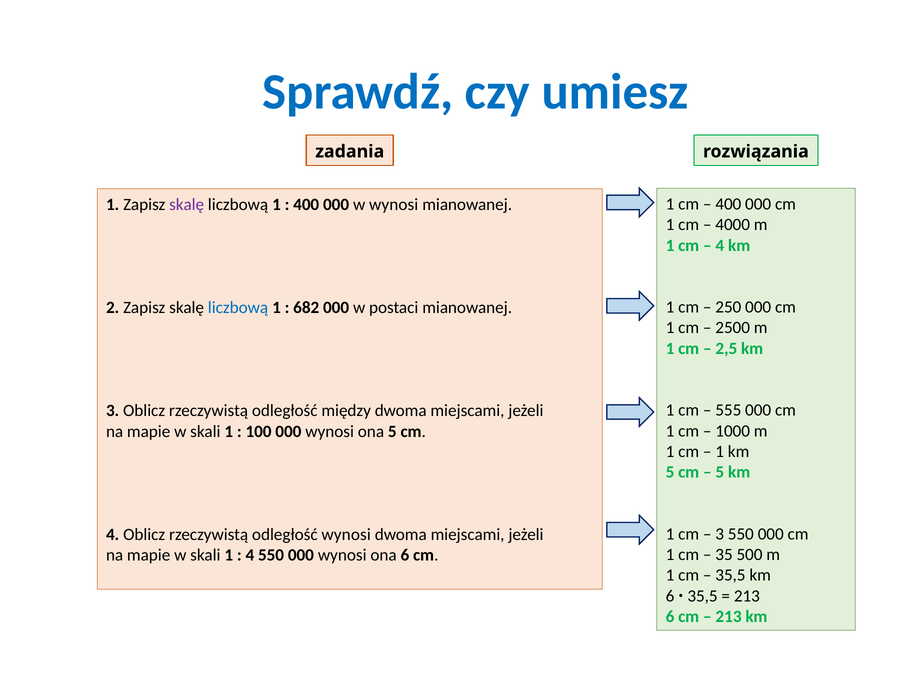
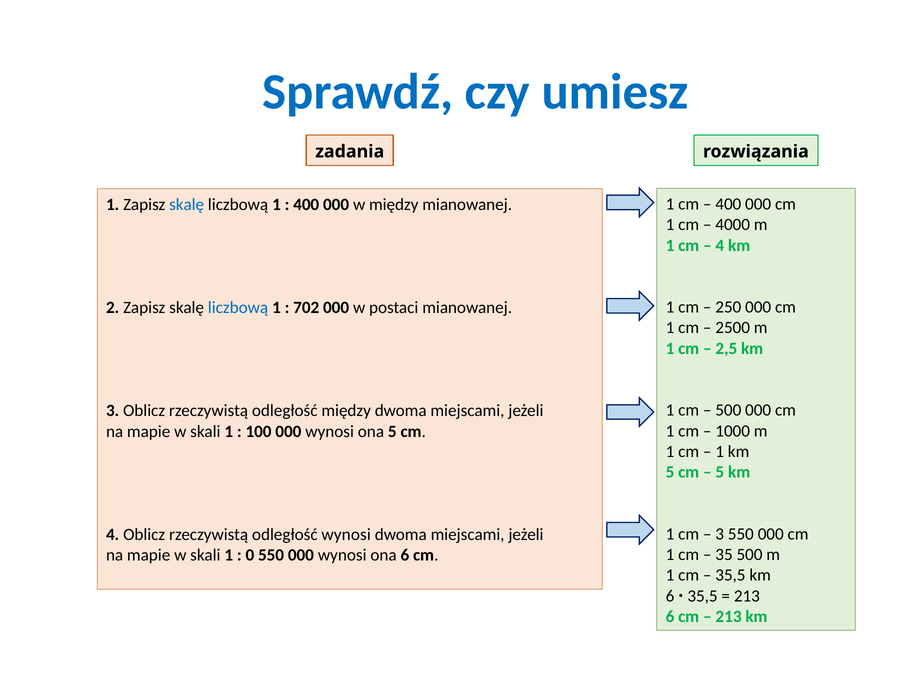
skalę at (187, 204) colour: purple -> blue
w wynosi: wynosi -> między
682: 682 -> 702
555 at (728, 410): 555 -> 500
4 at (250, 555): 4 -> 0
